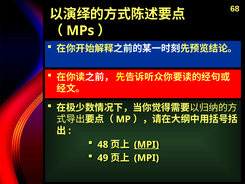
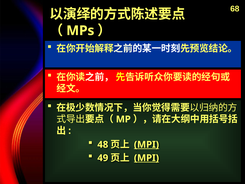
MPI at (146, 158) underline: none -> present
